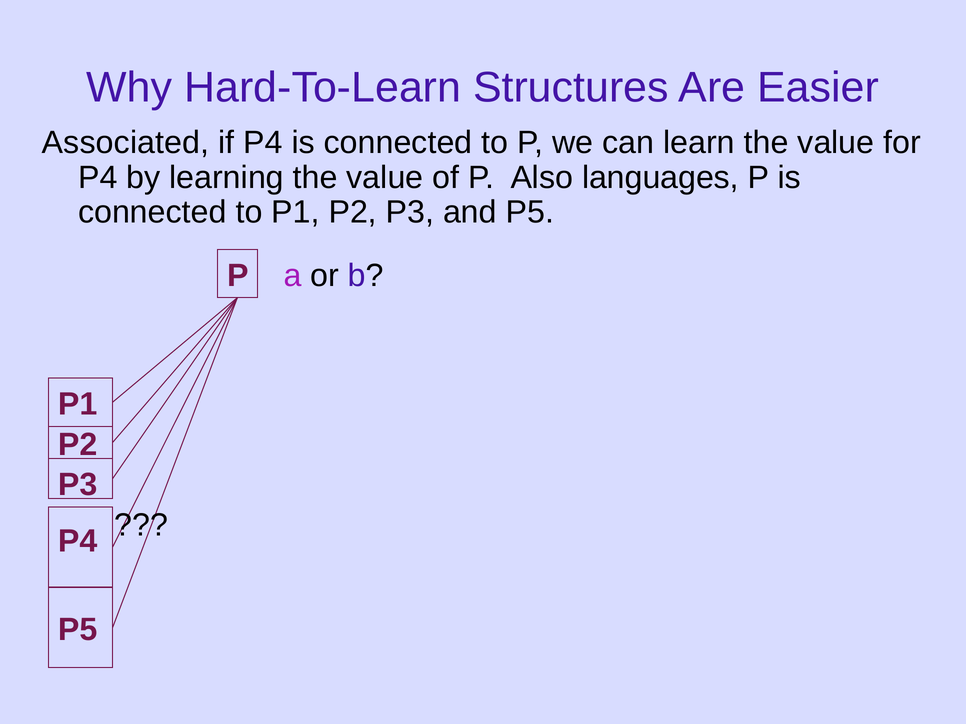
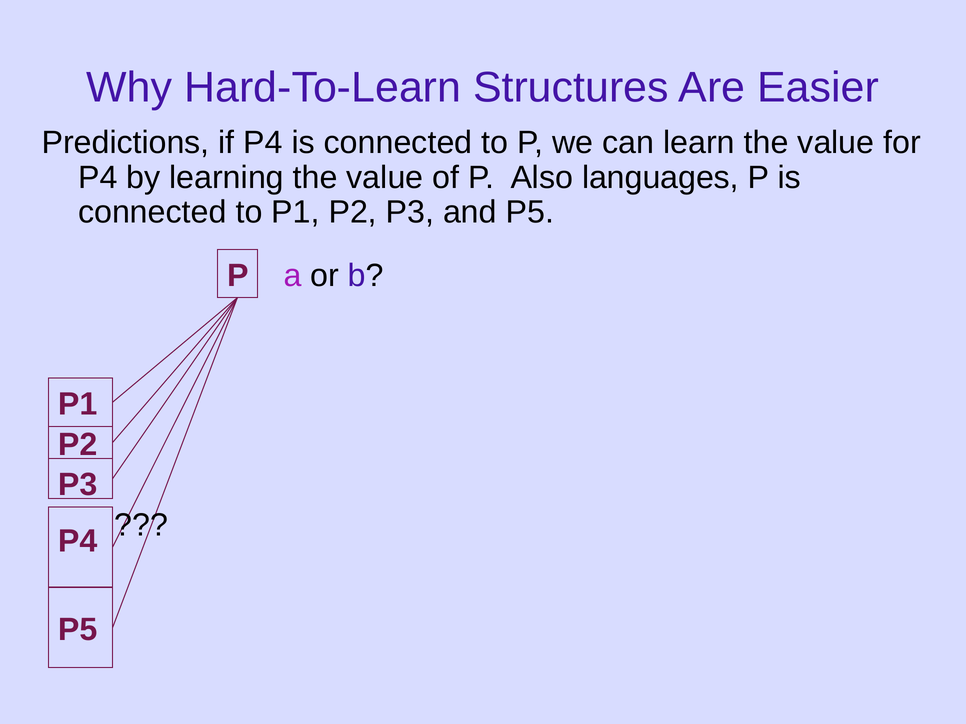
Associated: Associated -> Predictions
